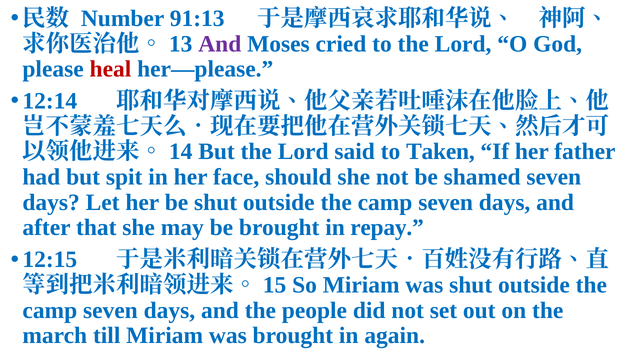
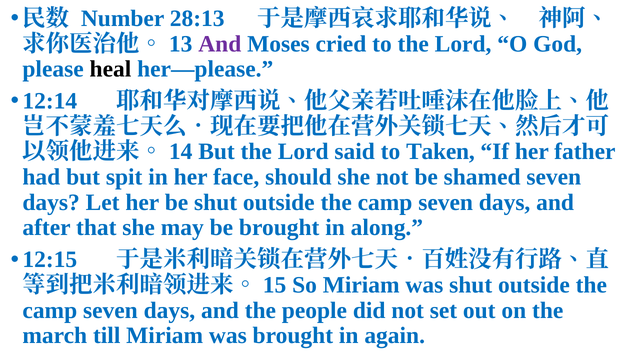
91:13: 91:13 -> 28:13
heal colour: red -> black
repay: repay -> along
